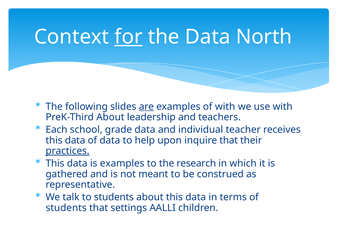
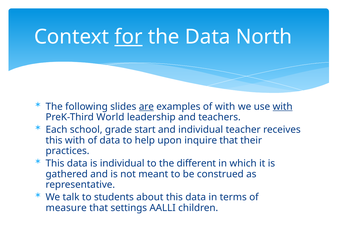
with at (283, 107) underline: none -> present
PreK-Third About: About -> World
grade data: data -> start
data at (75, 141): data -> with
practices underline: present -> none
is examples: examples -> individual
research: research -> different
students at (66, 208): students -> measure
